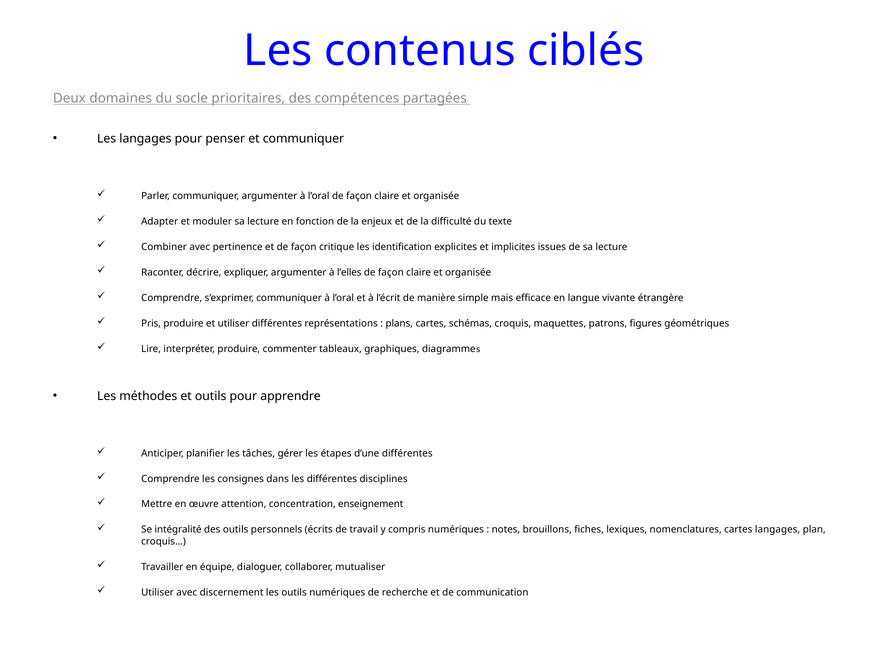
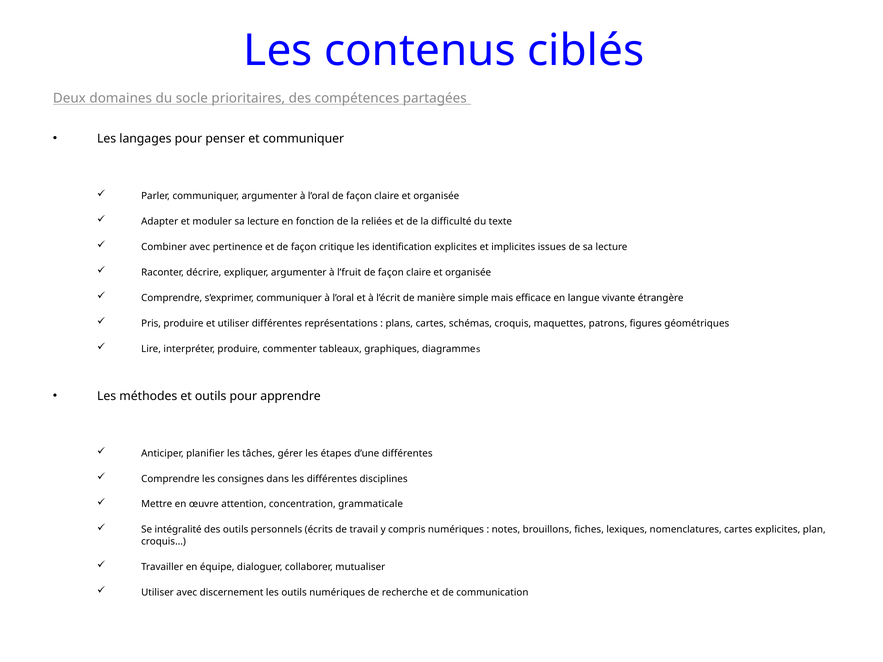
enjeux: enjeux -> reliées
l’elles: l’elles -> l’fruit
enseignement: enseignement -> grammaticale
cartes langages: langages -> explicites
